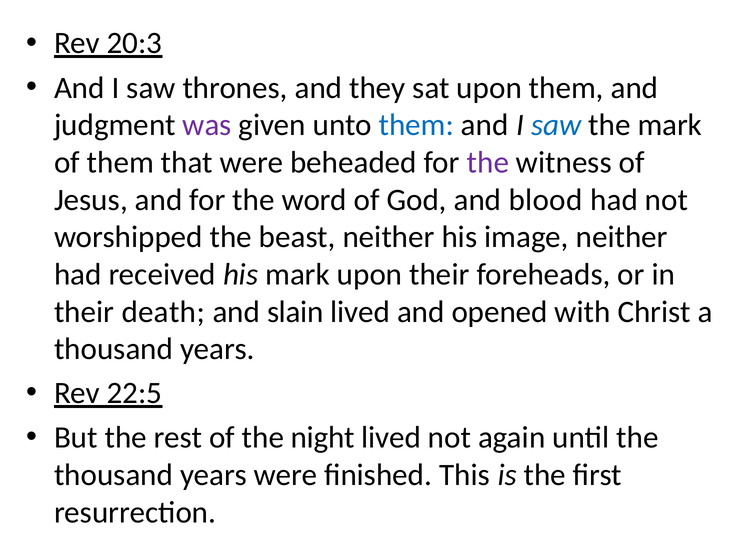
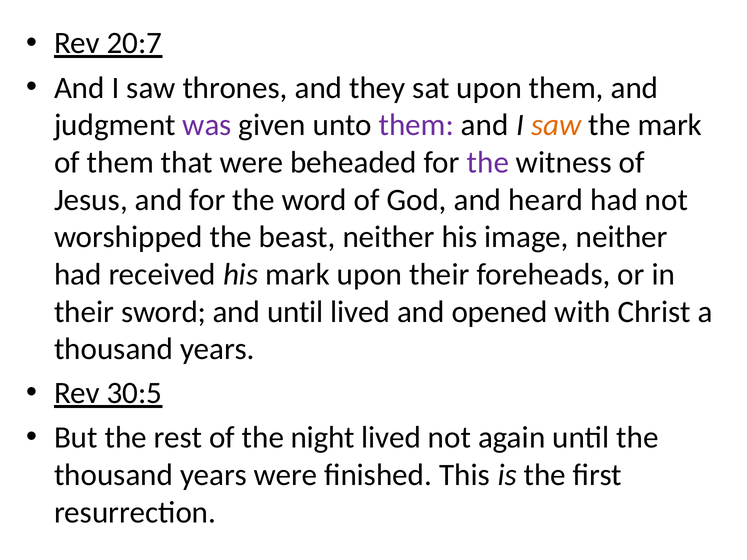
20:3: 20:3 -> 20:7
them at (416, 125) colour: blue -> purple
saw at (556, 125) colour: blue -> orange
blood: blood -> heard
death: death -> sword
and slain: slain -> until
22:5: 22:5 -> 30:5
